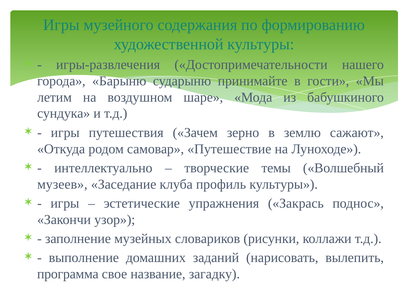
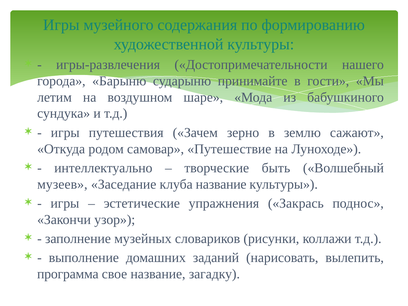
темы: темы -> быть
клуба профиль: профиль -> название
